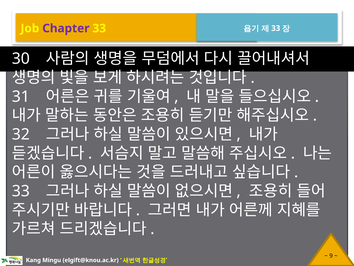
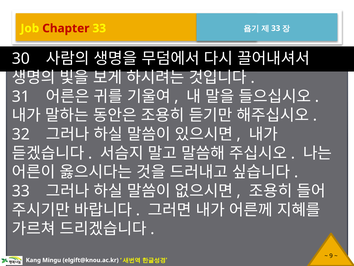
Chapter colour: purple -> red
